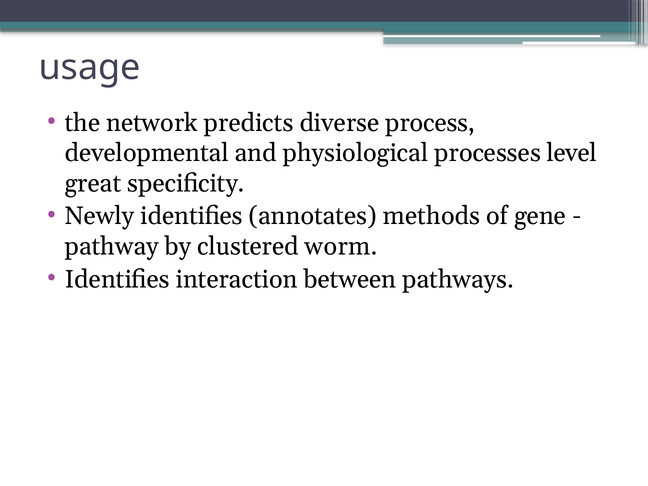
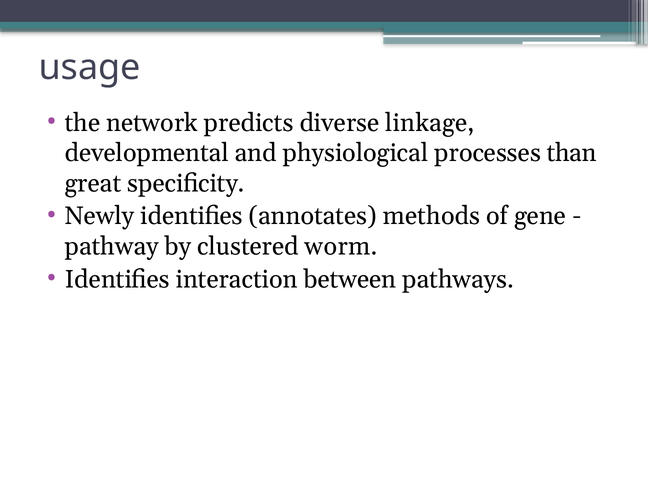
process: process -> linkage
level: level -> than
